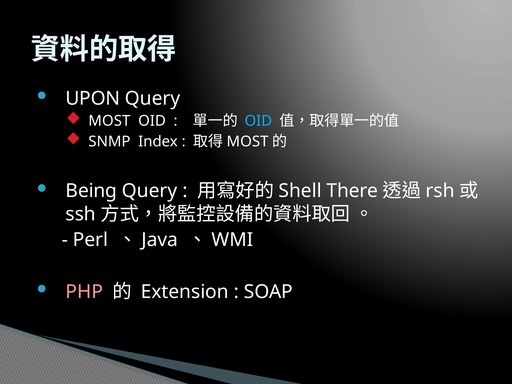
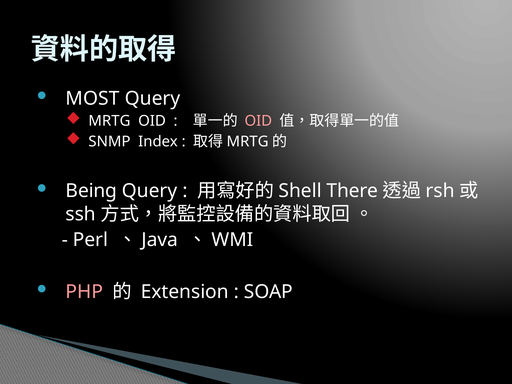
UPON: UPON -> MOST
MOST at (109, 121): MOST -> MRTG
OID at (258, 121) colour: light blue -> pink
MOST at (248, 141): MOST -> MRTG
